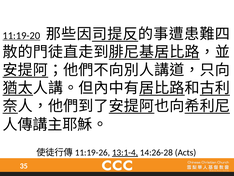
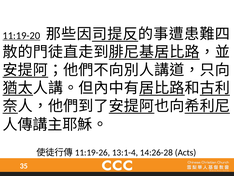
13:1-4 underline: present -> none
